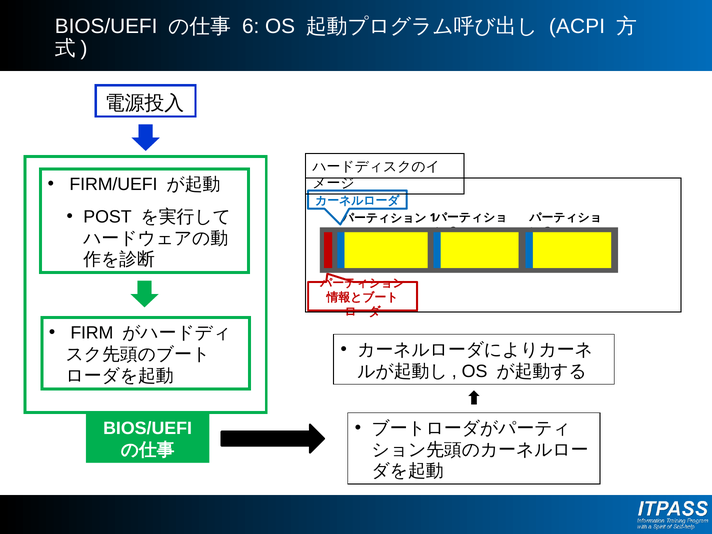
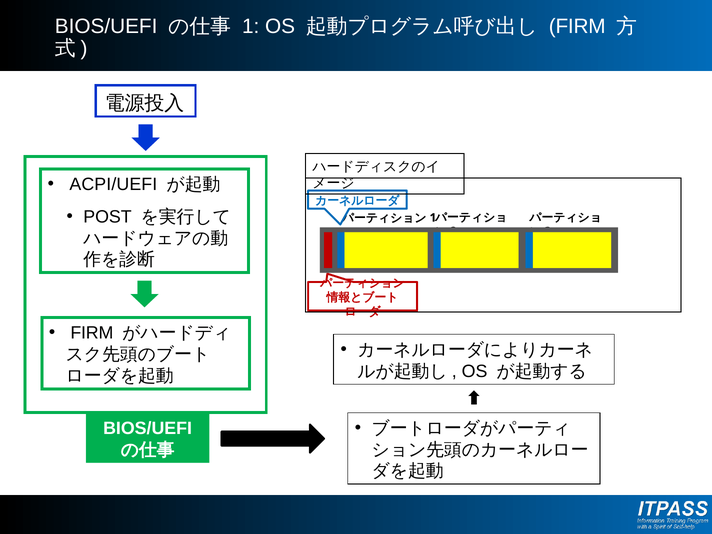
6 at (251, 26): 6 -> 1
ACPI at (577, 26): ACPI -> FIRM
FIRM/UEFI: FIRM/UEFI -> ACPI/UEFI
